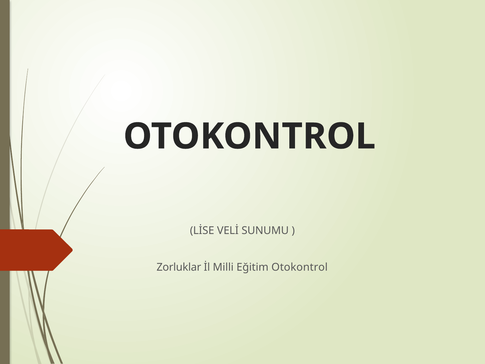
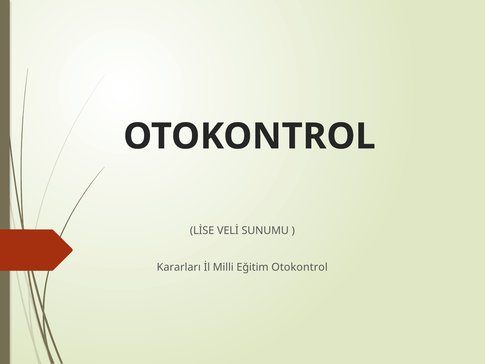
Zorluklar: Zorluklar -> Kararları
